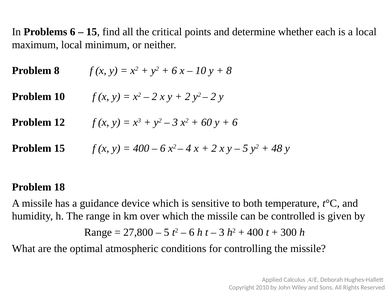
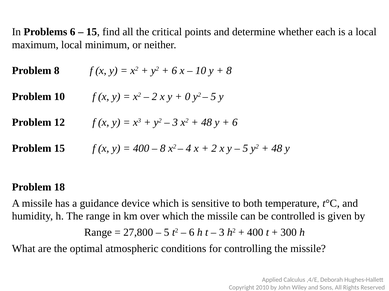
2 at (188, 97): 2 -> 0
2 at (213, 97): 2 -> 5
60 at (207, 123): 60 -> 48
6 at (163, 149): 6 -> 8
